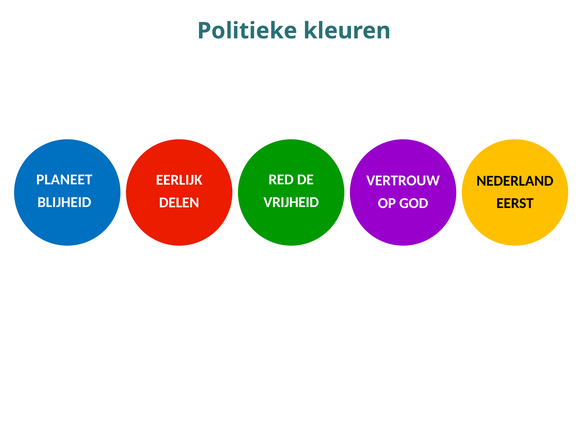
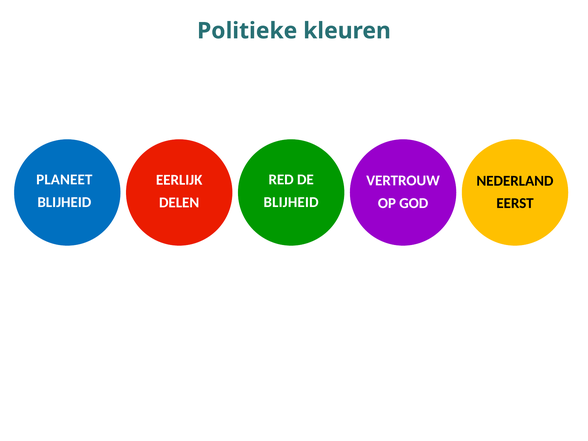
VRIJHEID at (291, 202): VRIJHEID -> BLIJHEID
